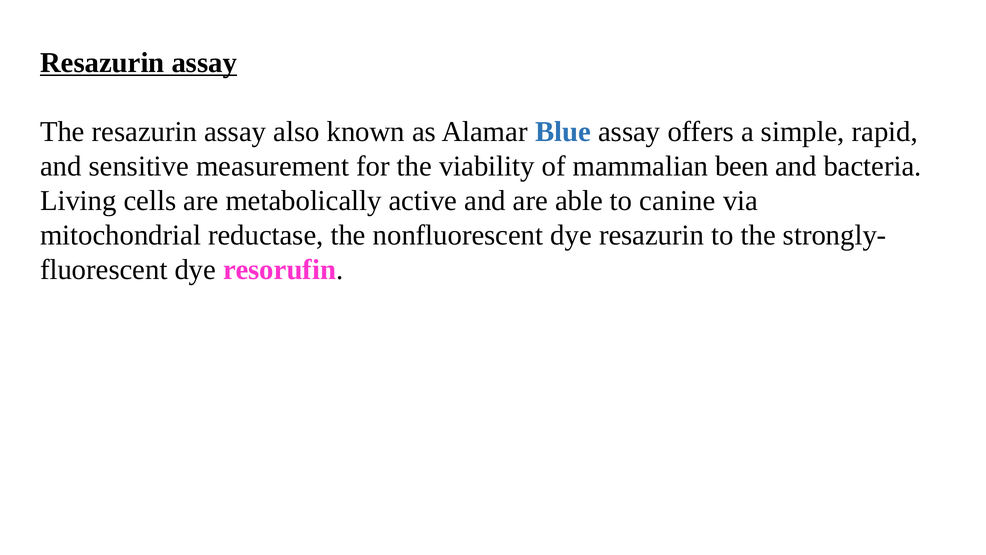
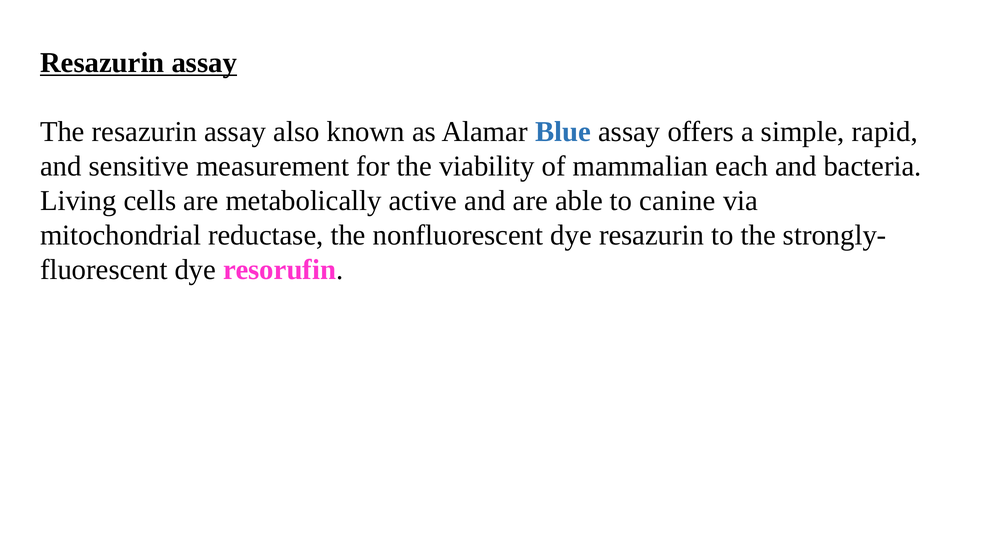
been: been -> each
